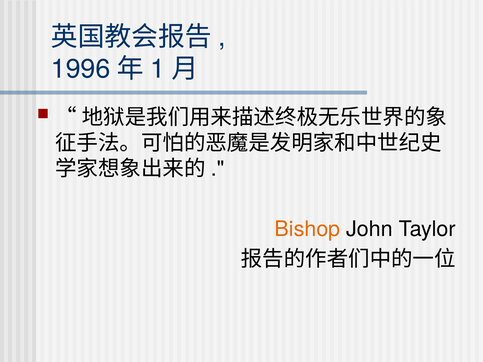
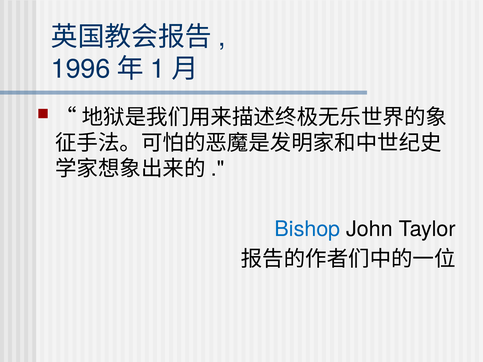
Bishop colour: orange -> blue
